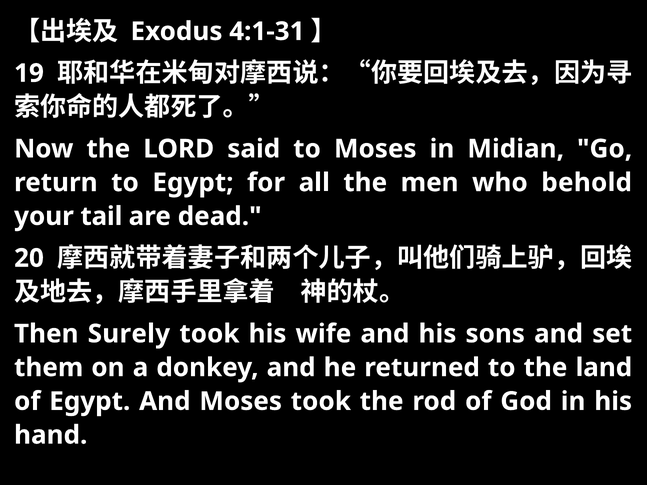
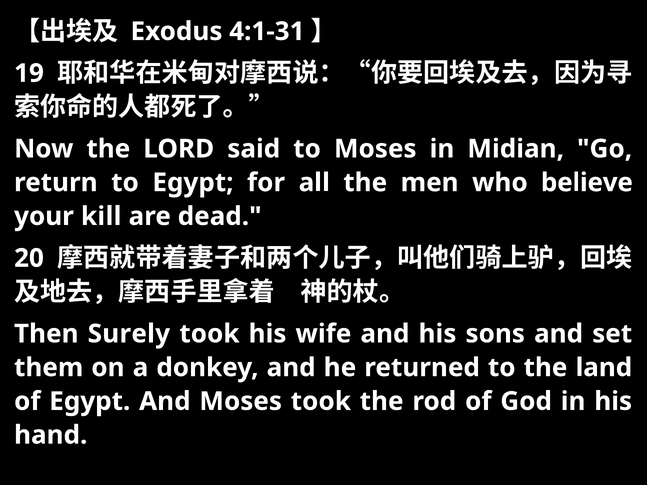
behold: behold -> believe
tail: tail -> kill
